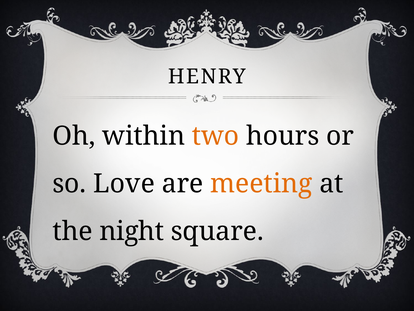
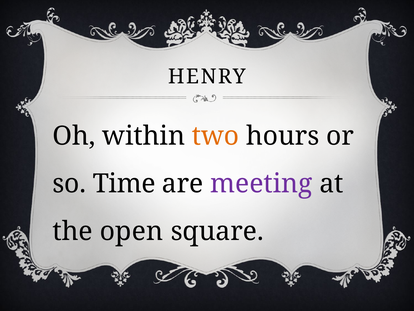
Love: Love -> Time
meeting colour: orange -> purple
night: night -> open
